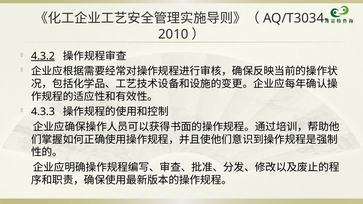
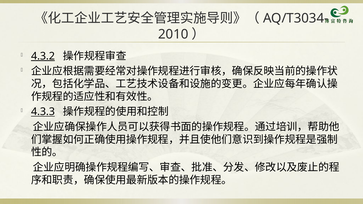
4.3.3 underline: none -> present
